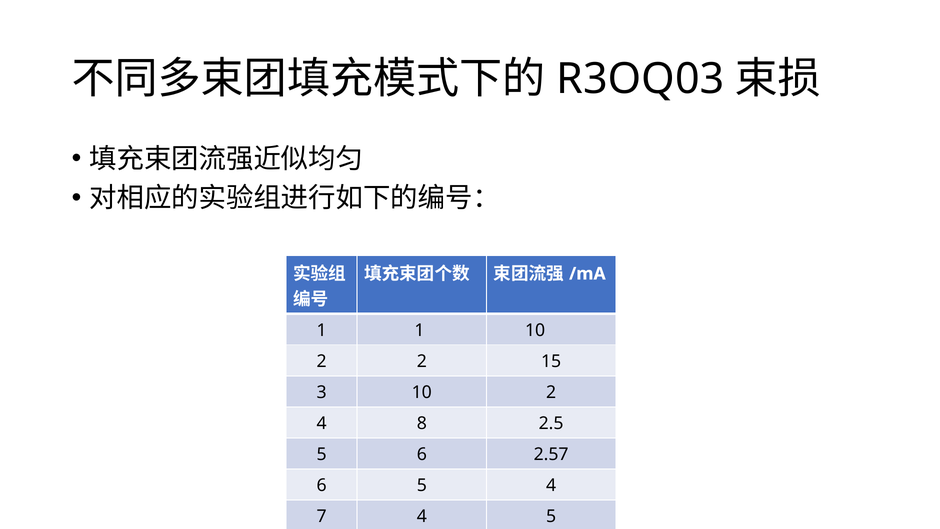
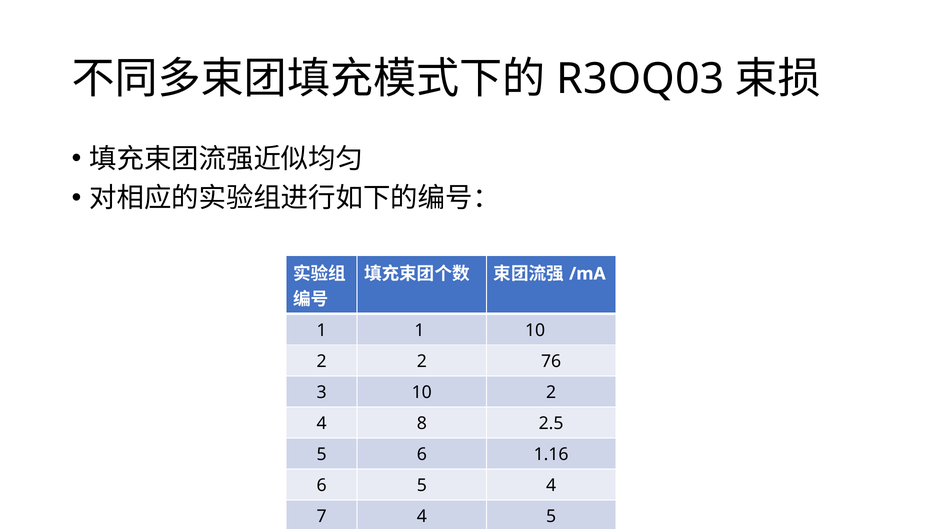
15: 15 -> 76
2.57: 2.57 -> 1.16
